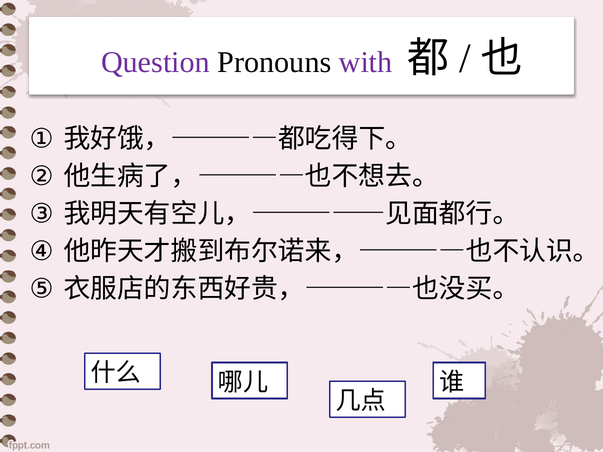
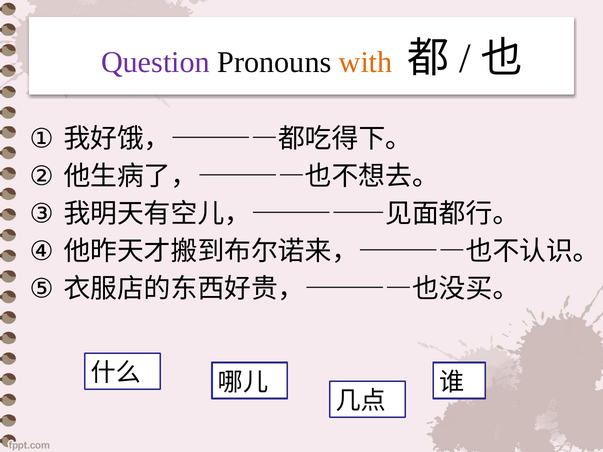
with colour: purple -> orange
